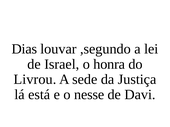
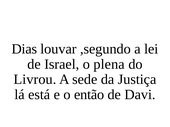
honra: honra -> plena
nesse: nesse -> então
